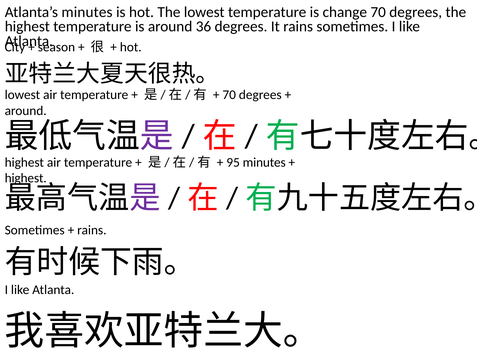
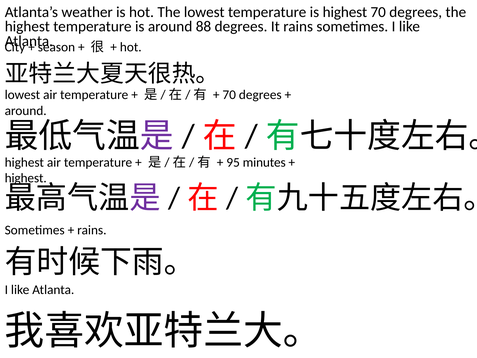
Atlanta’s minutes: minutes -> weather
is change: change -> highest
36: 36 -> 88
